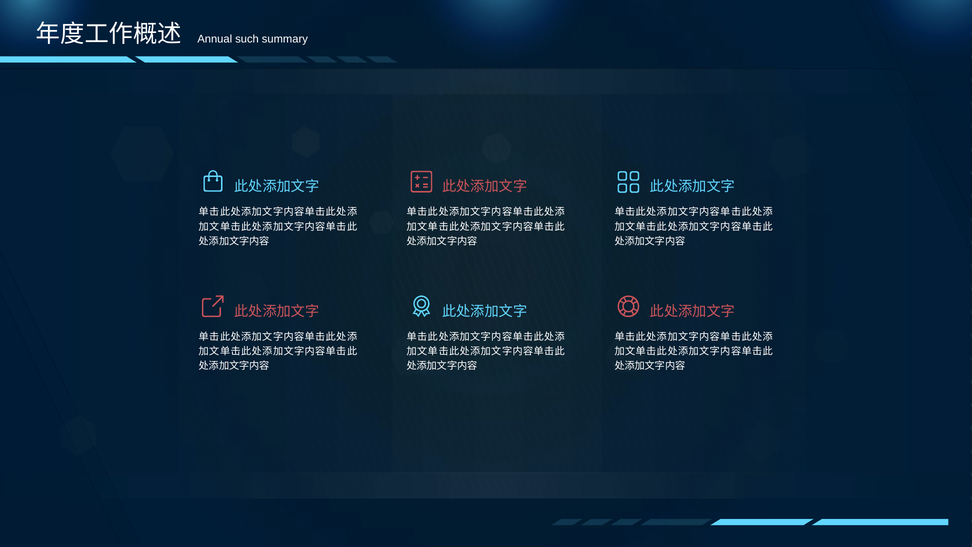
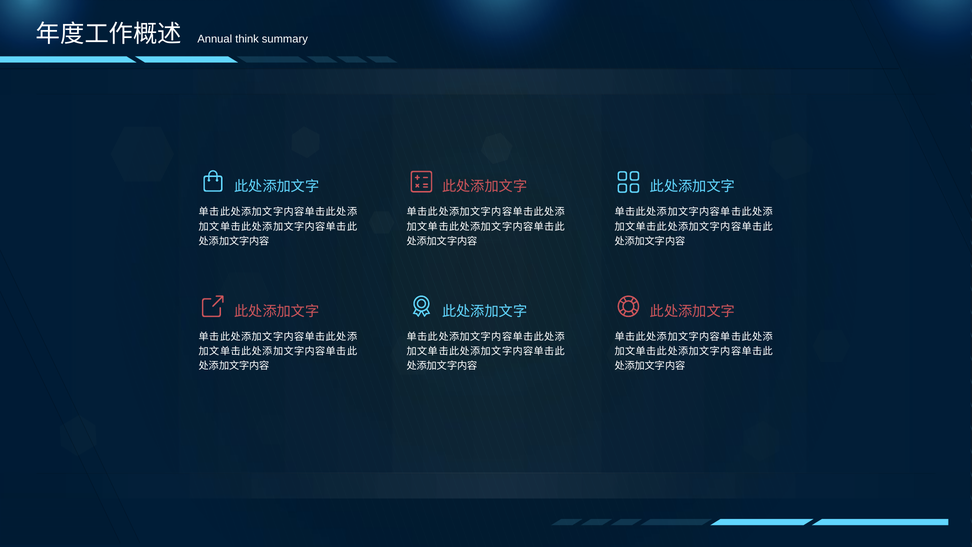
such: such -> think
